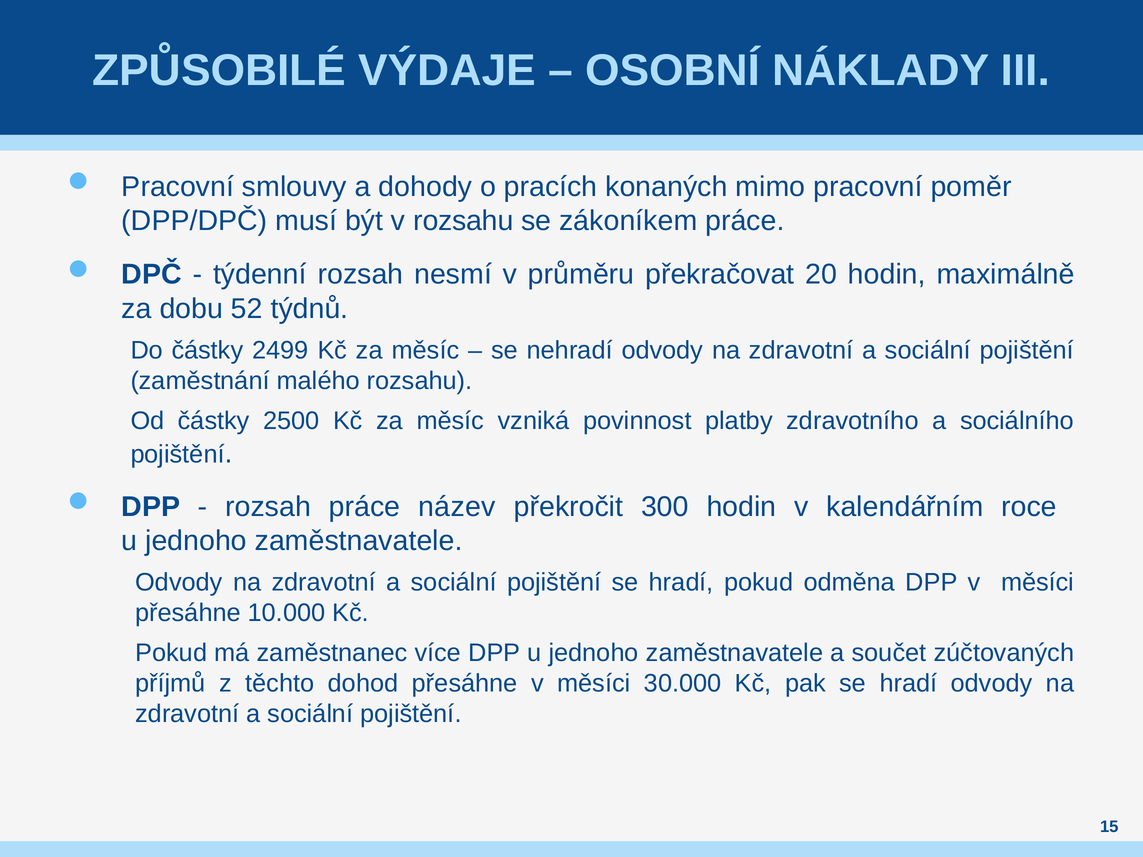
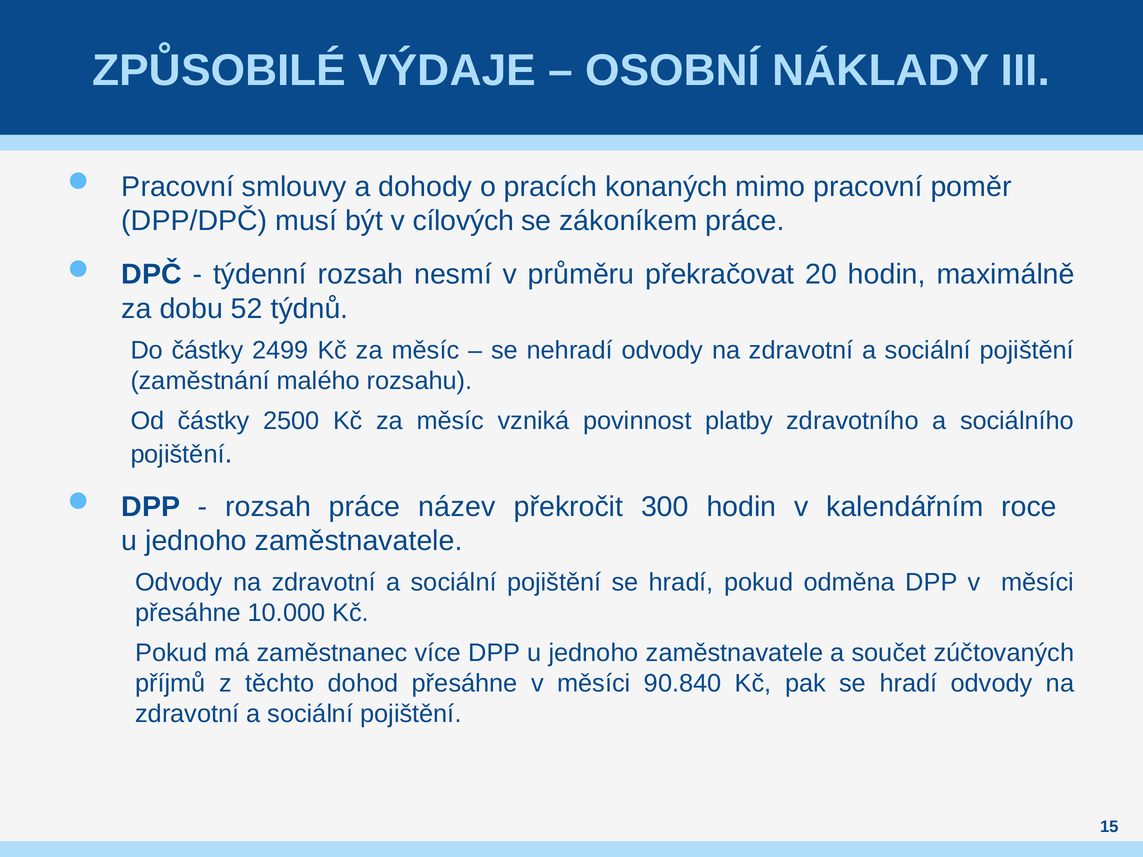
v rozsahu: rozsahu -> cílových
30.000: 30.000 -> 90.840
